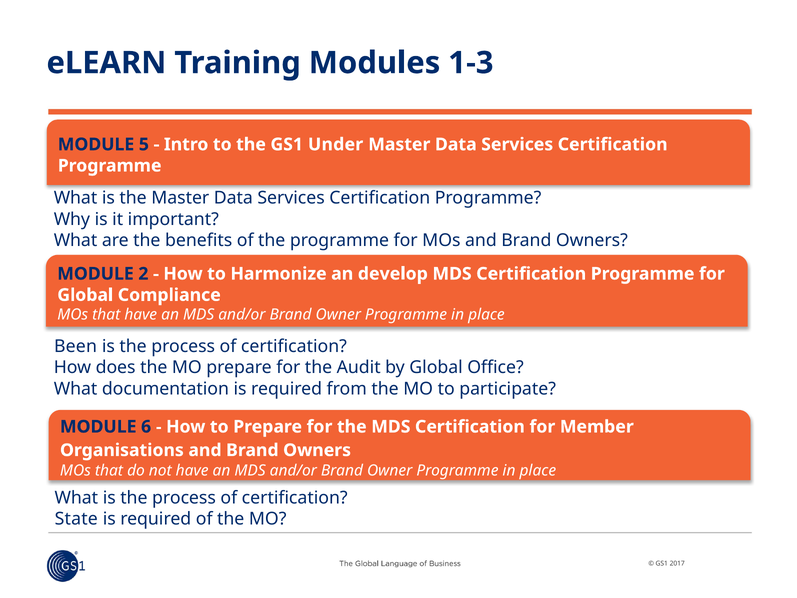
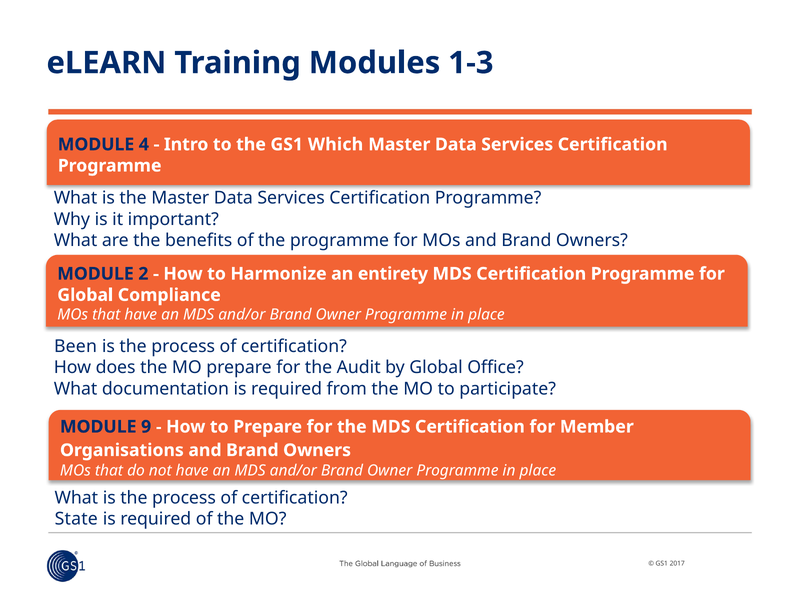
5: 5 -> 4
Under: Under -> Which
develop: develop -> entirety
6: 6 -> 9
